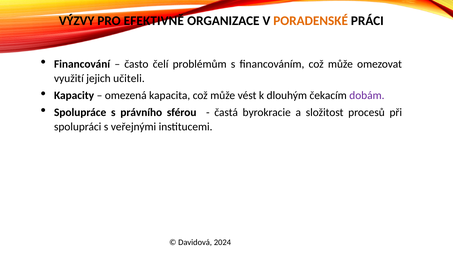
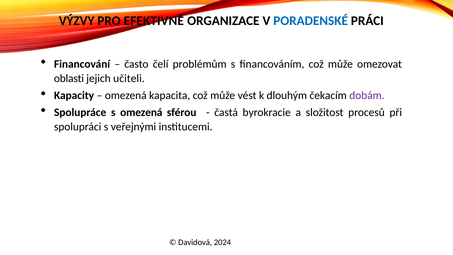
PORADENSKÉ colour: orange -> blue
využití: využití -> oblasti
s právního: právního -> omezená
